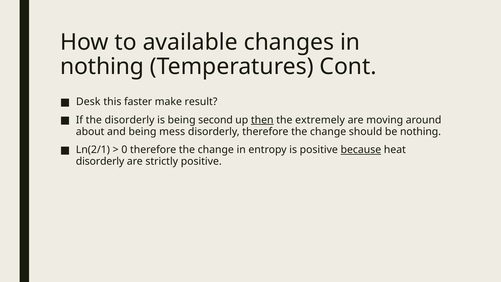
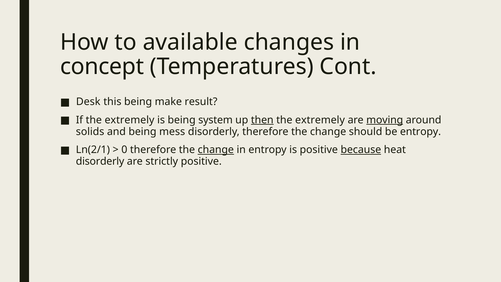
nothing at (102, 67): nothing -> concept
this faster: faster -> being
If the disorderly: disorderly -> extremely
second: second -> system
moving underline: none -> present
about: about -> solids
be nothing: nothing -> entropy
change at (216, 150) underline: none -> present
